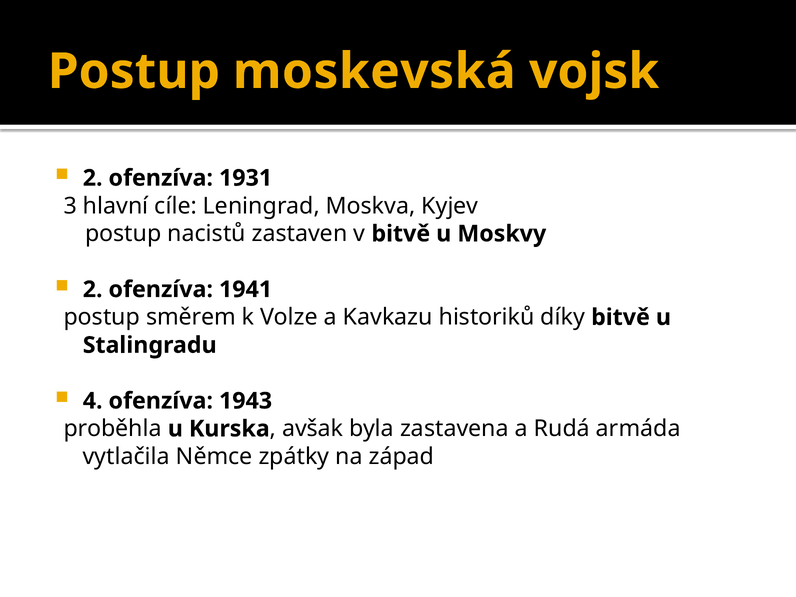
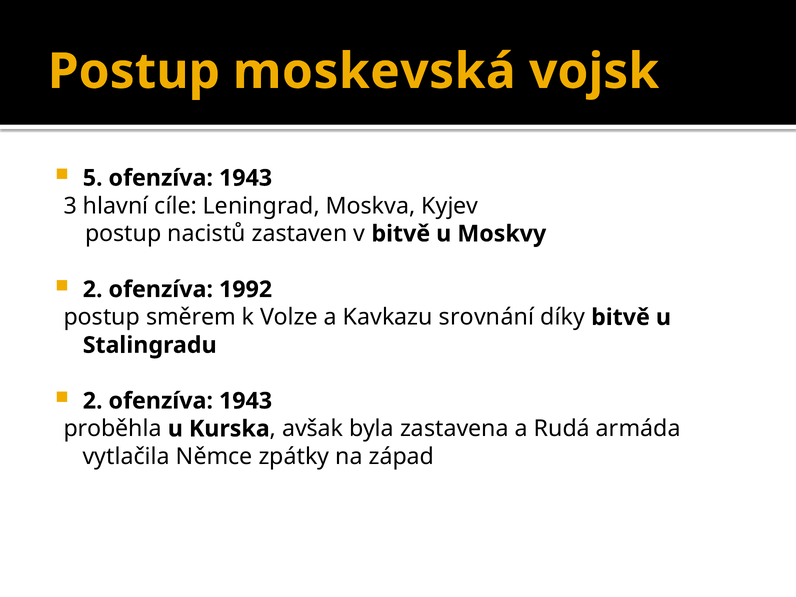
2 at (93, 178): 2 -> 5
1931 at (246, 178): 1931 -> 1943
1941: 1941 -> 1992
historiků: historiků -> srovnání
4 at (93, 401): 4 -> 2
